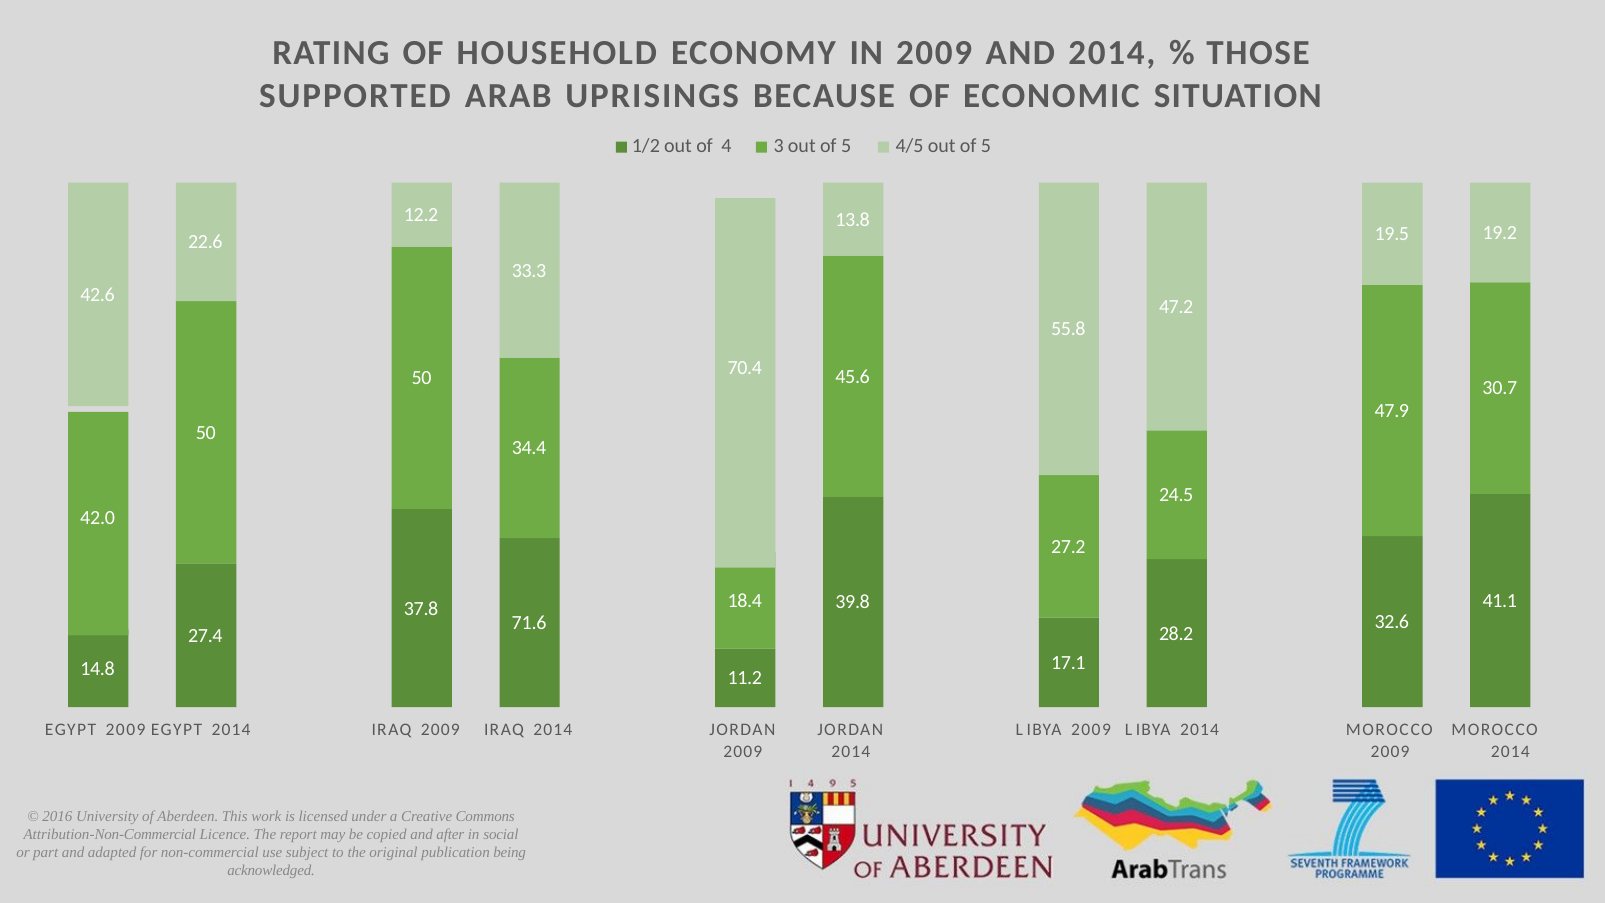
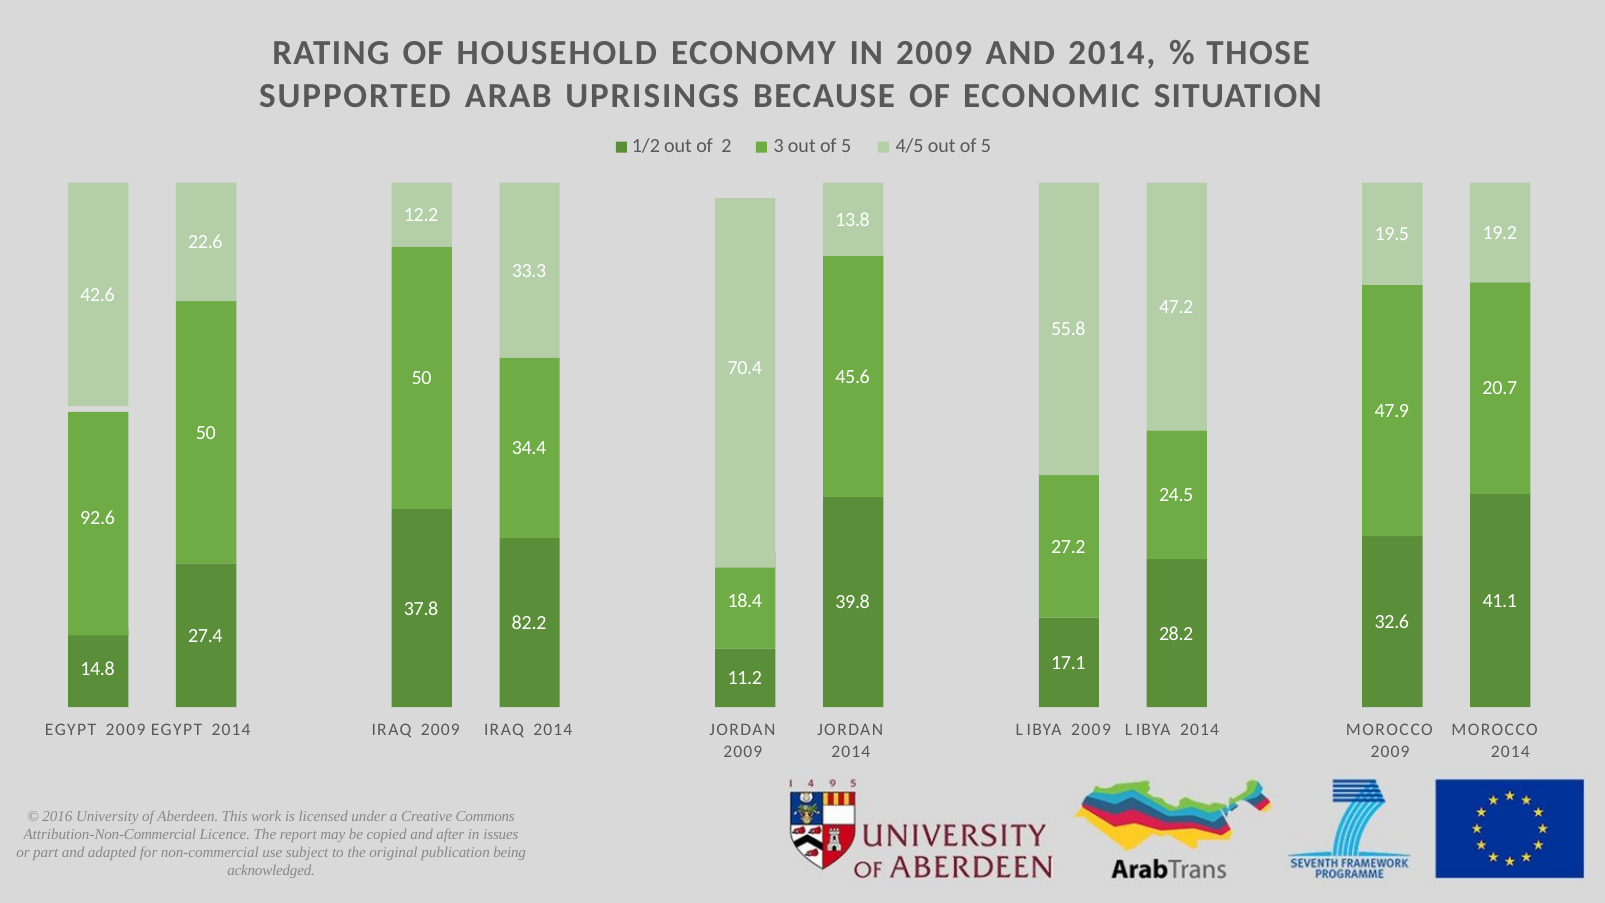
4: 4 -> 2
30.7: 30.7 -> 20.7
42.0: 42.0 -> 92.6
71.6: 71.6 -> 82.2
social: social -> issues
